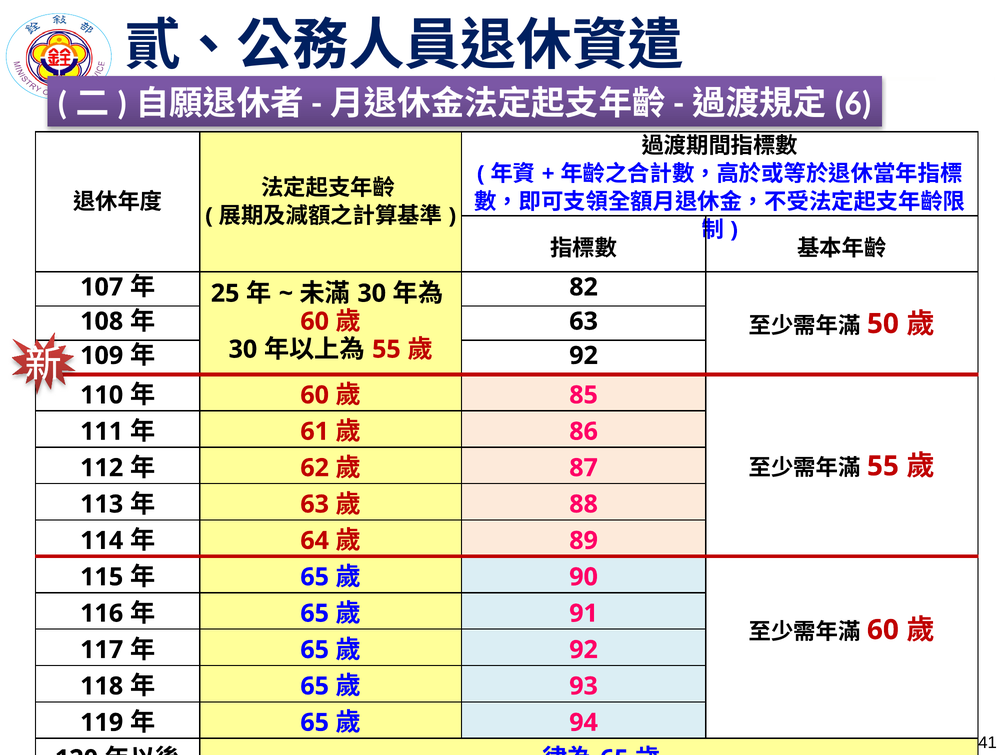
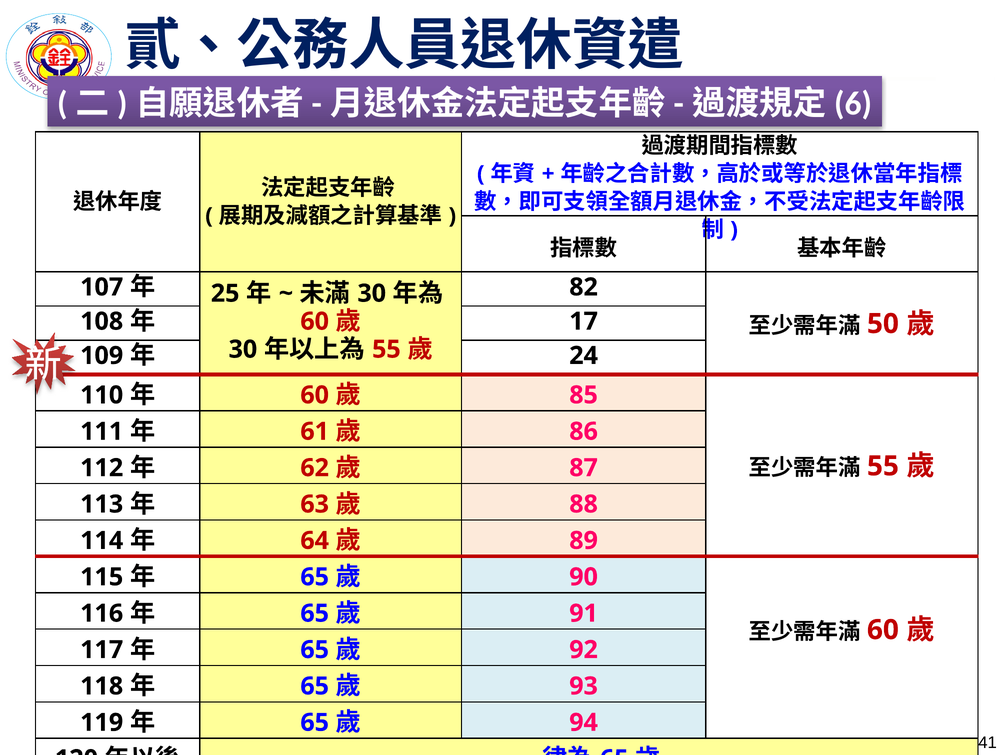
63 at (584, 321): 63 -> 17
92 at (584, 356): 92 -> 24
